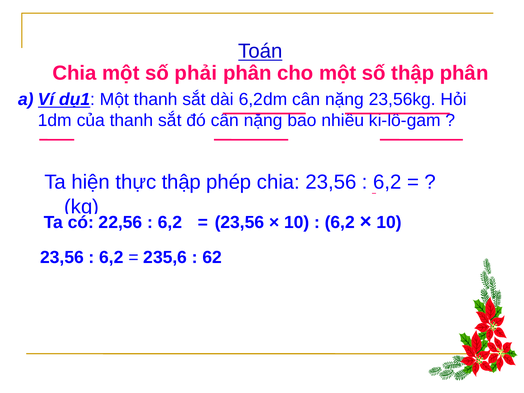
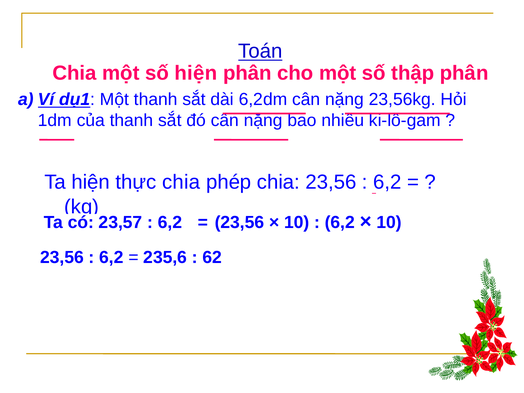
số phải: phải -> hiện
thực thập: thập -> chia
22,56: 22,56 -> 23,57
